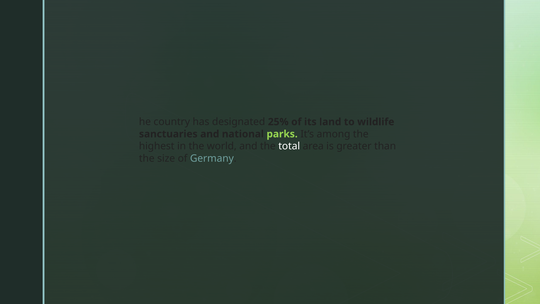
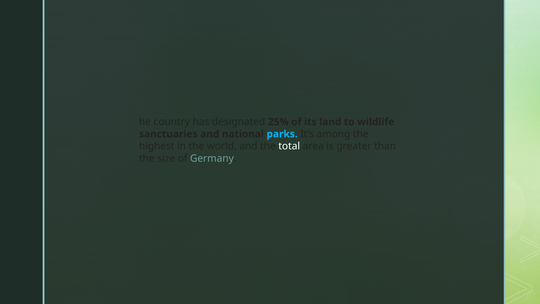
parks colour: light green -> light blue
